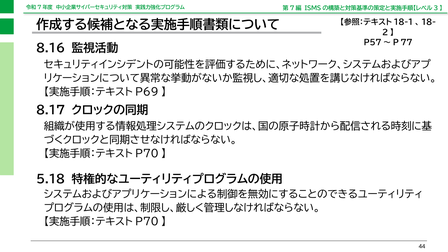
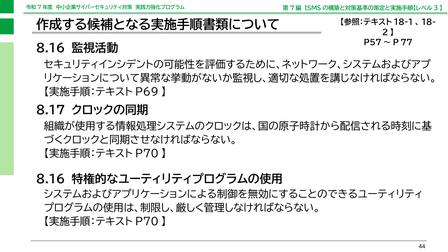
5.18 at (51, 179): 5.18 -> 8.16
